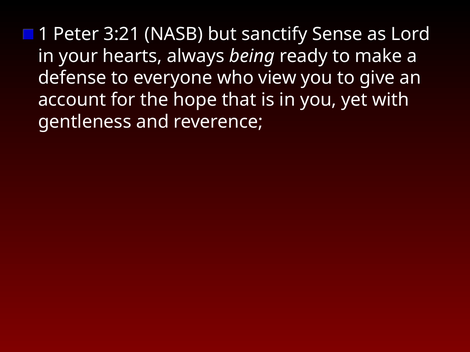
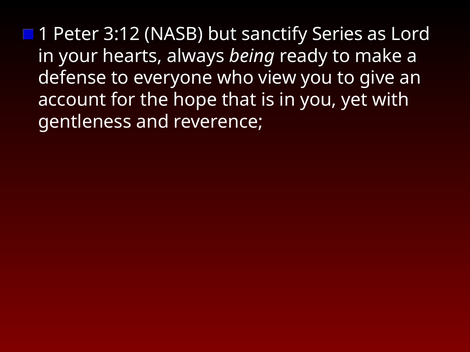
3:21: 3:21 -> 3:12
Sense: Sense -> Series
